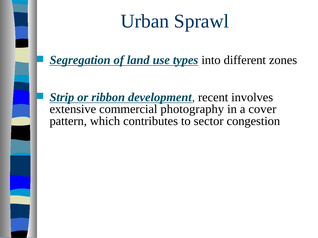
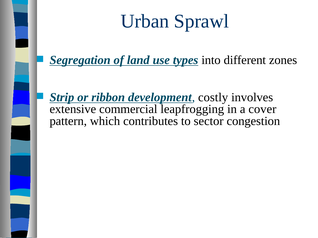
recent: recent -> costly
photography: photography -> leapfrogging
